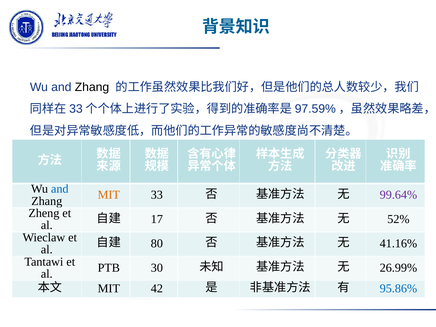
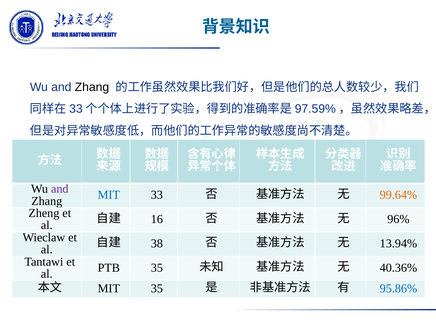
and at (60, 189) colour: blue -> purple
MIT at (109, 195) colour: orange -> blue
99.64% colour: purple -> orange
17: 17 -> 16
52%: 52% -> 96%
80: 80 -> 38
41.16%: 41.16% -> 13.94%
PTB 30: 30 -> 35
26.99%: 26.99% -> 40.36%
MIT 42: 42 -> 35
